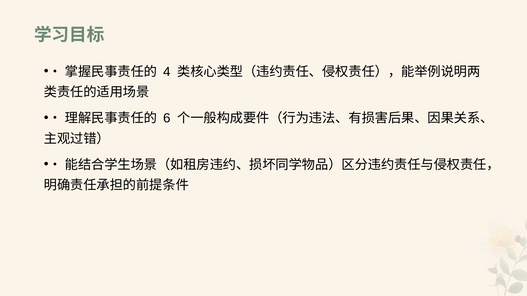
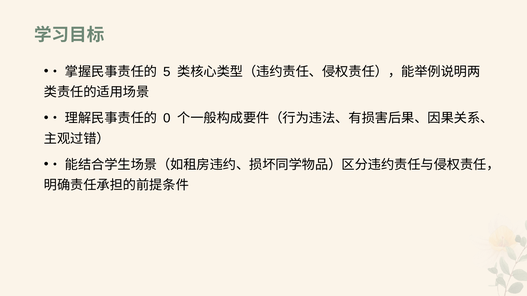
4: 4 -> 5
6: 6 -> 0
